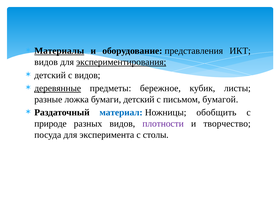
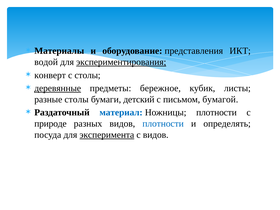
Материалы underline: present -> none
видов at (46, 62): видов -> водой
детский at (50, 75): детский -> конверт
с видов: видов -> столы
разные ложка: ложка -> столы
Ножницы обобщить: обобщить -> плотности
плотности at (163, 124) colour: purple -> blue
творчество: творчество -> определять
эксперимента underline: none -> present
с столы: столы -> видов
